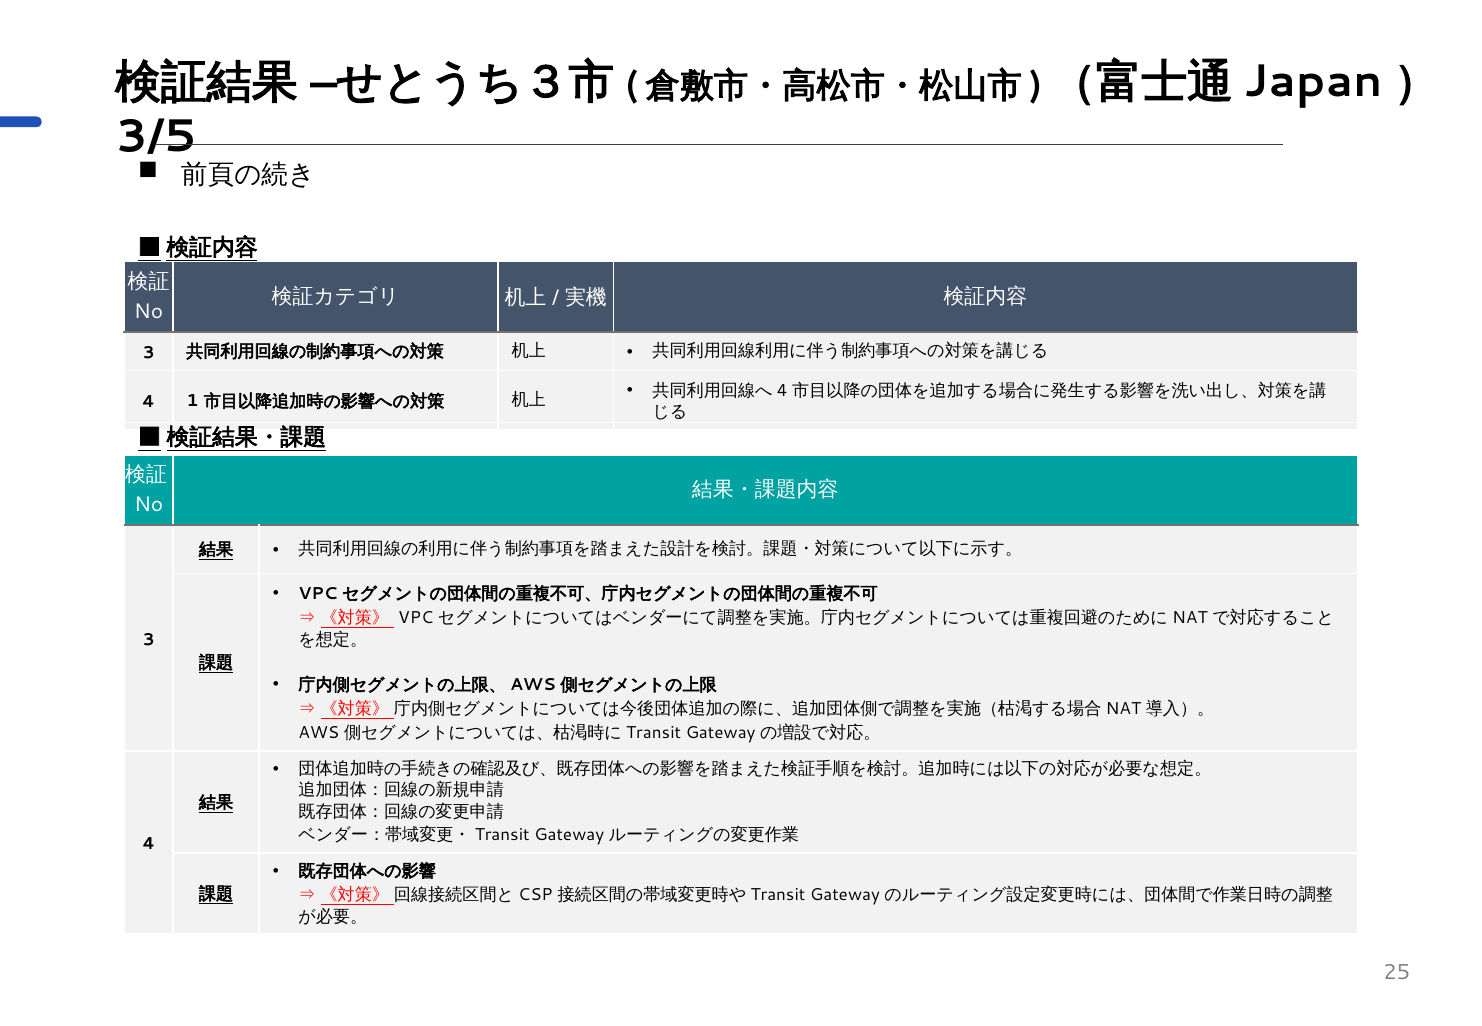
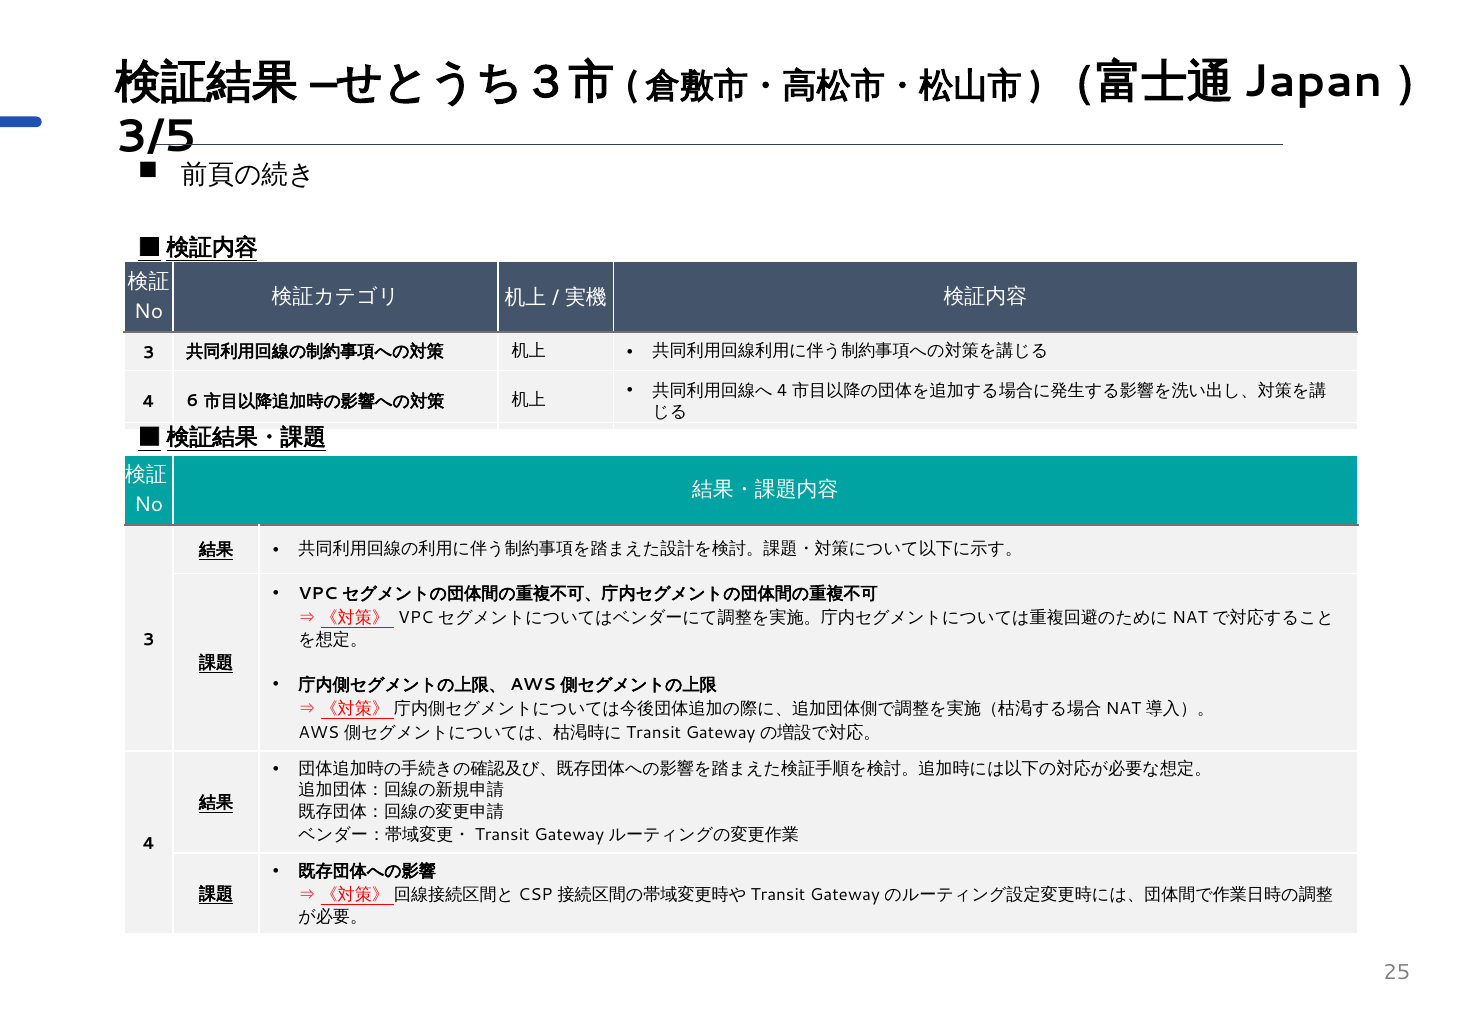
1: 1 -> 6
